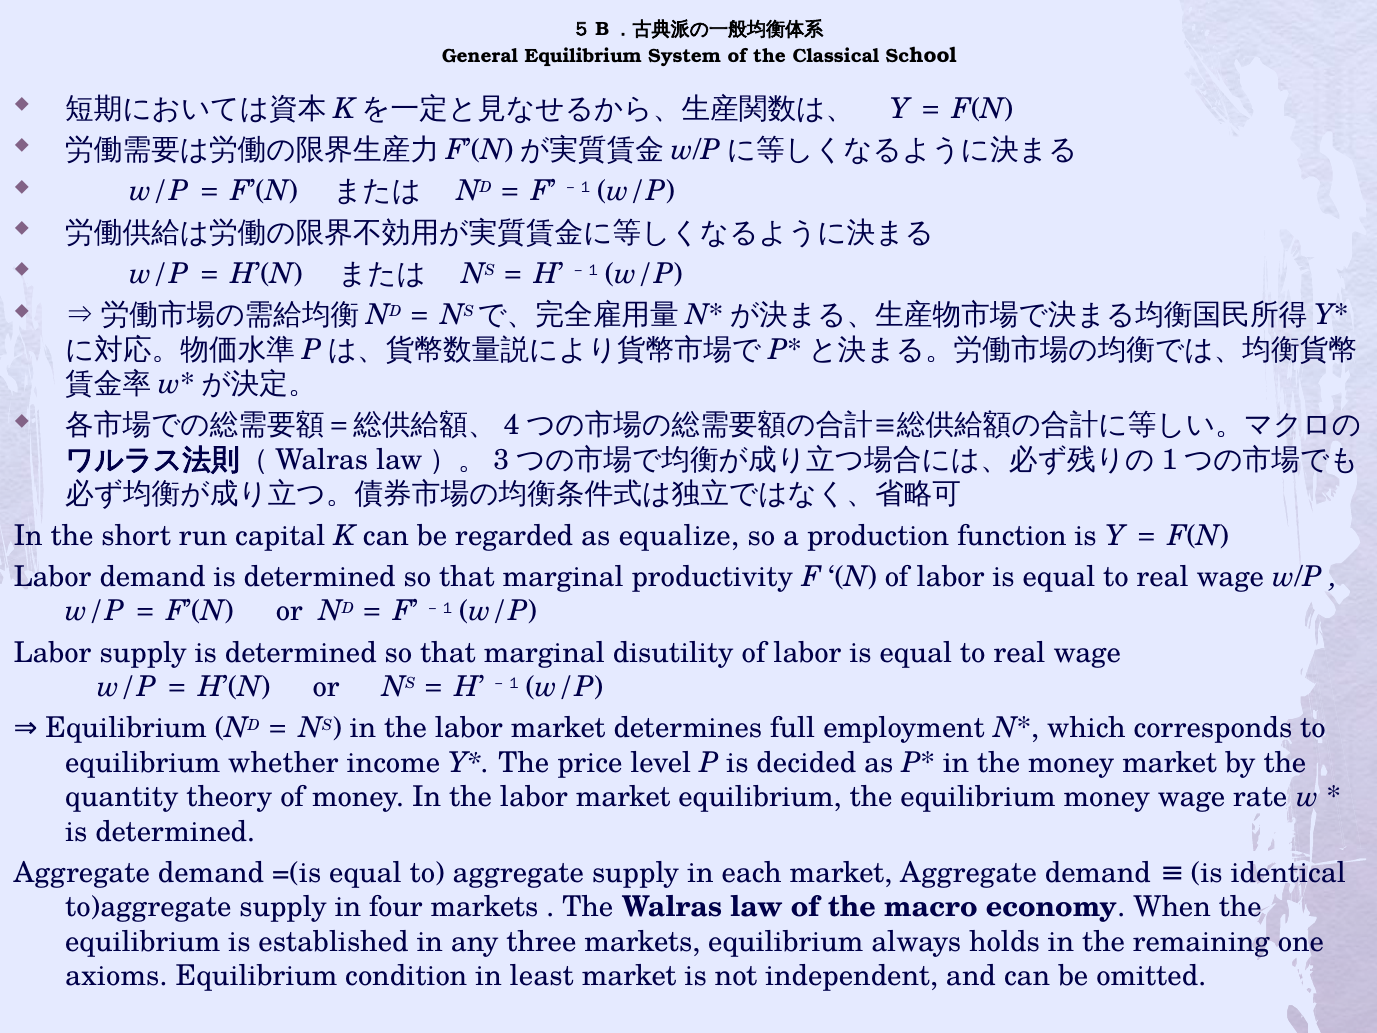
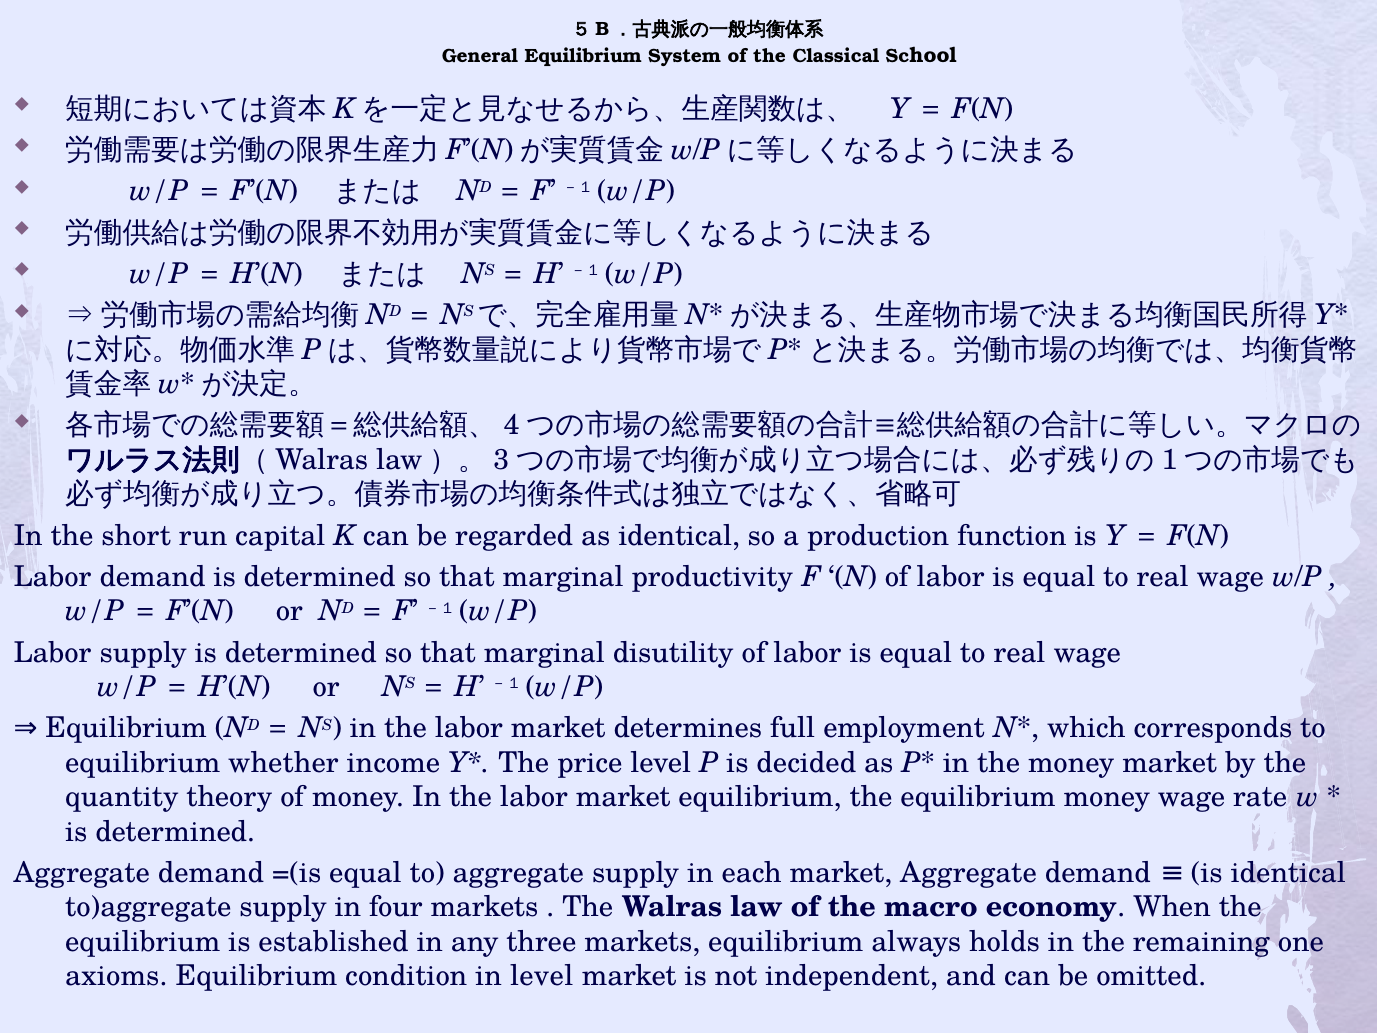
as equalize: equalize -> identical
in least: least -> level
